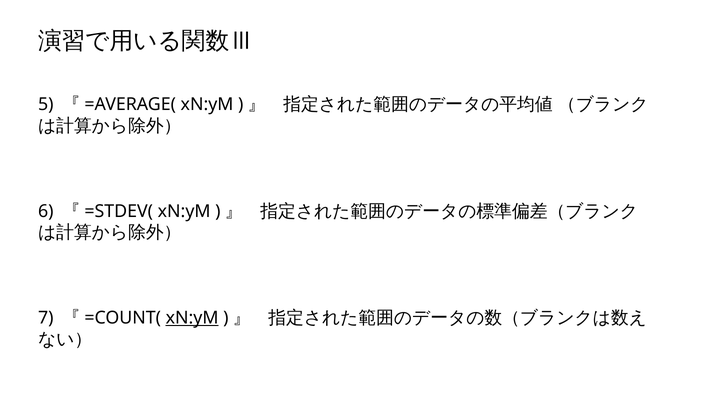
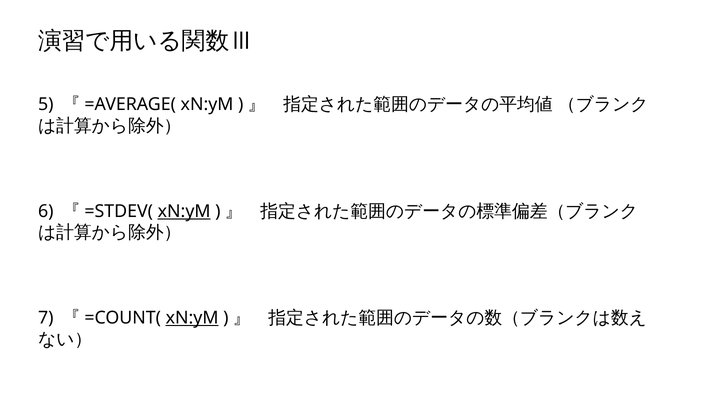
xN:yM at (184, 211) underline: none -> present
